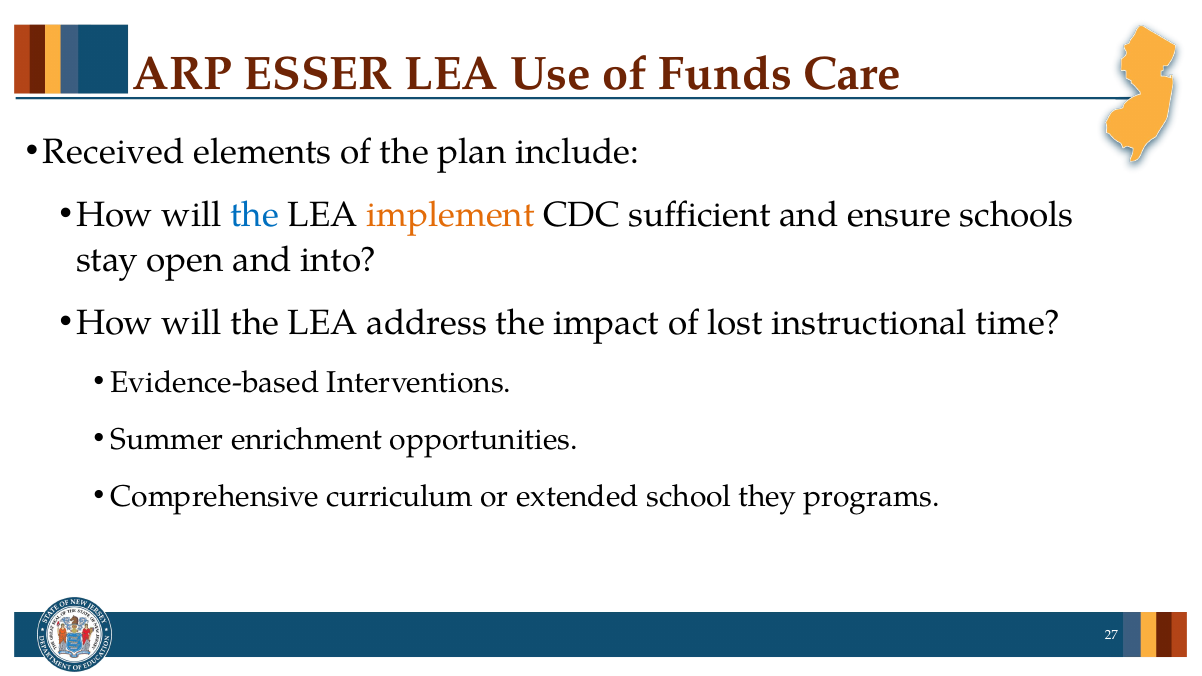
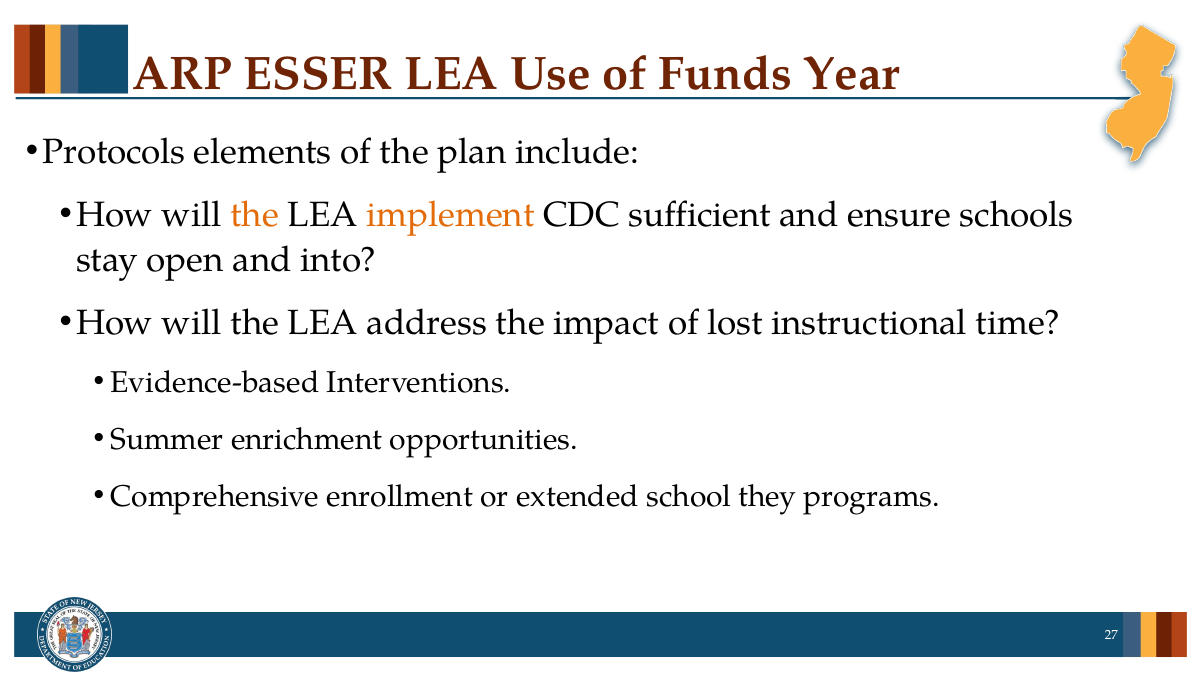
Care: Care -> Year
Received: Received -> Protocols
the at (255, 215) colour: blue -> orange
curriculum: curriculum -> enrollment
